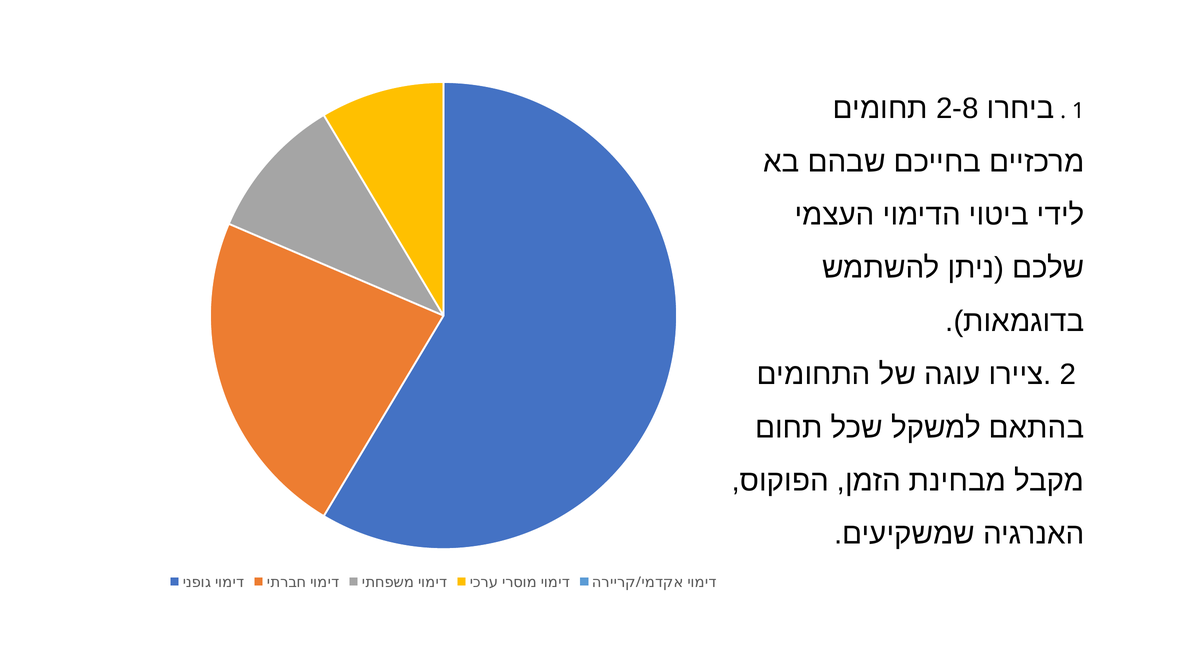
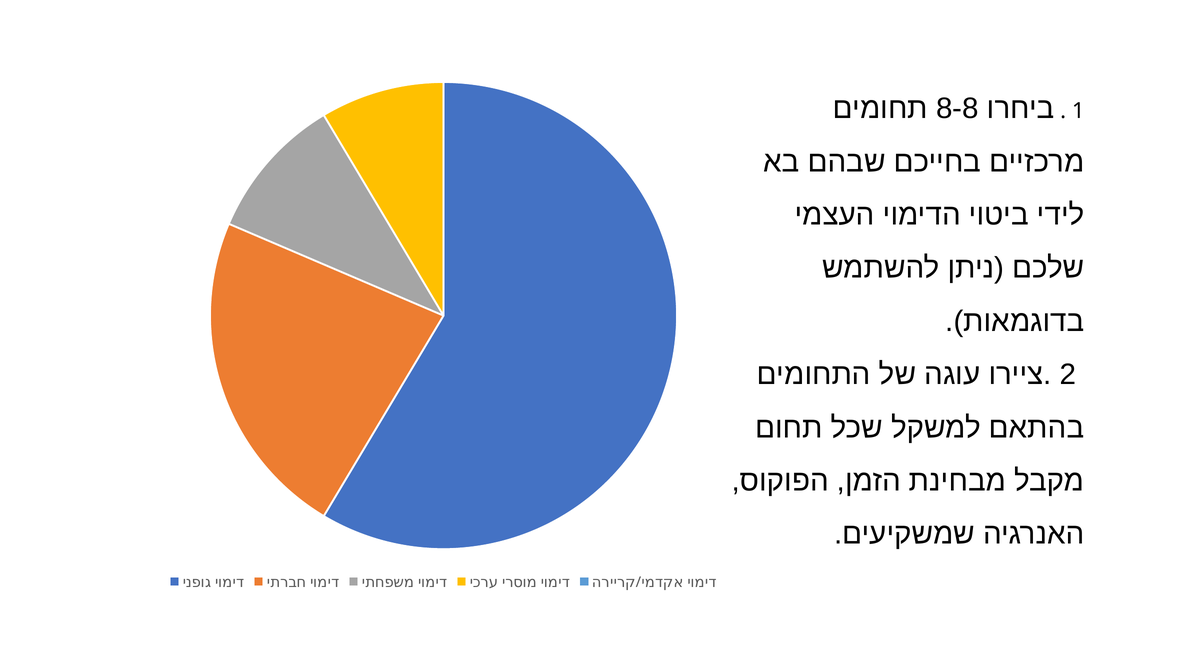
2-8: 2-8 -> 8-8
